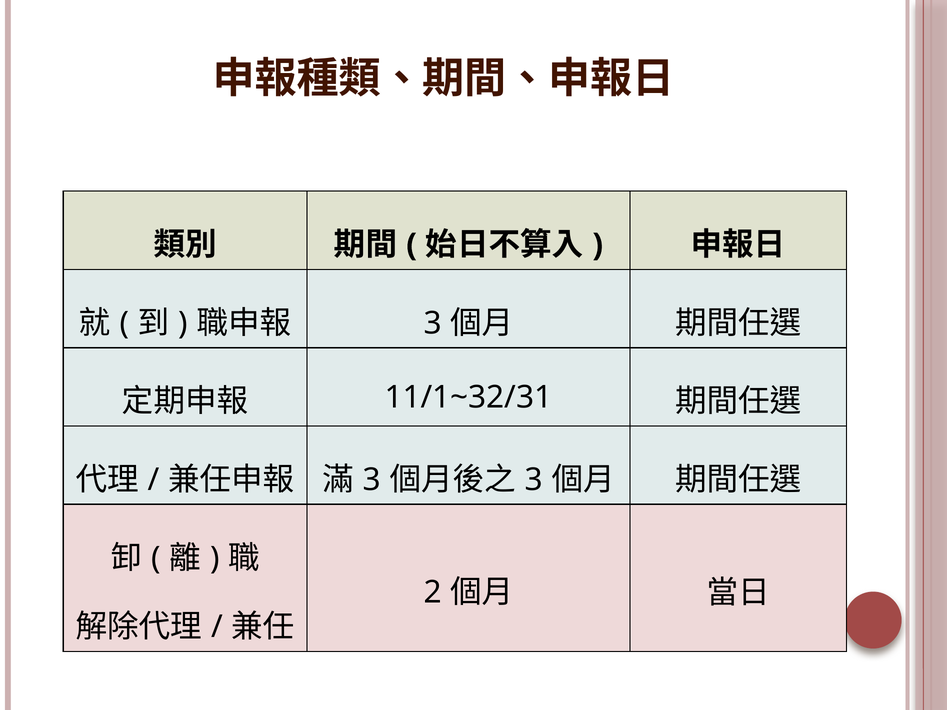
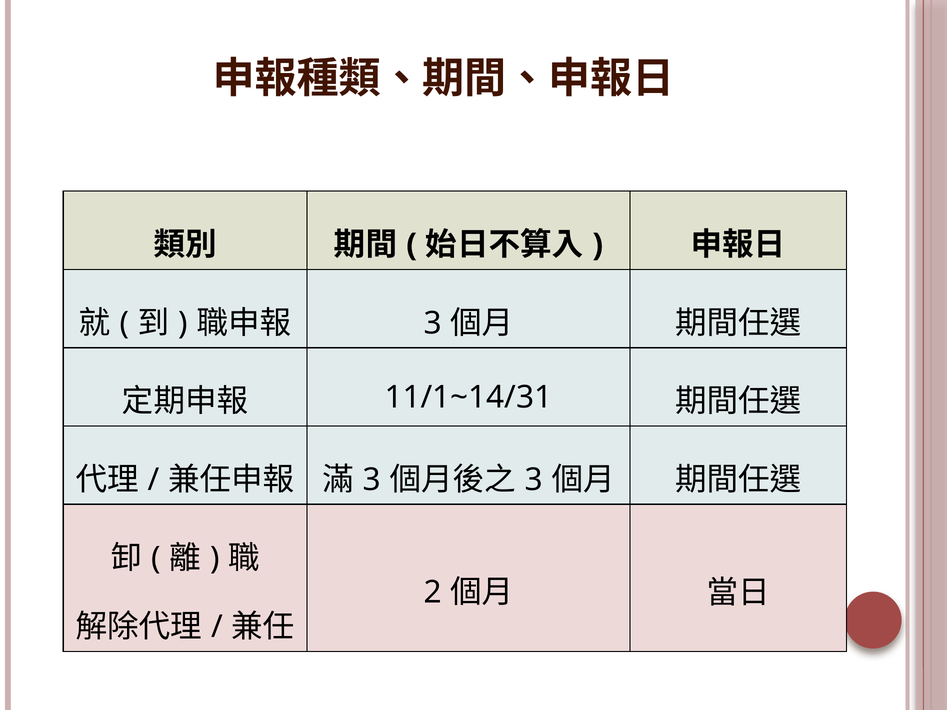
11/1~32/31: 11/1~32/31 -> 11/1~14/31
